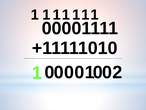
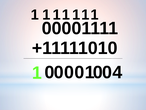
2: 2 -> 4
